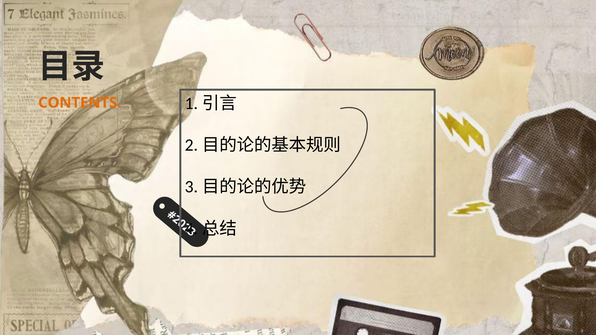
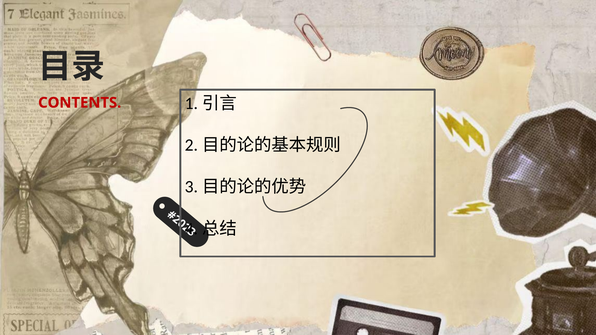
CONTENTS colour: orange -> red
